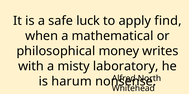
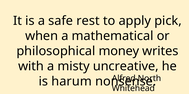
luck: luck -> rest
find: find -> pick
laboratory: laboratory -> uncreative
